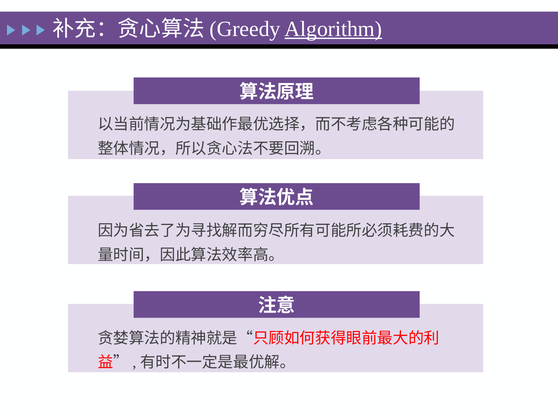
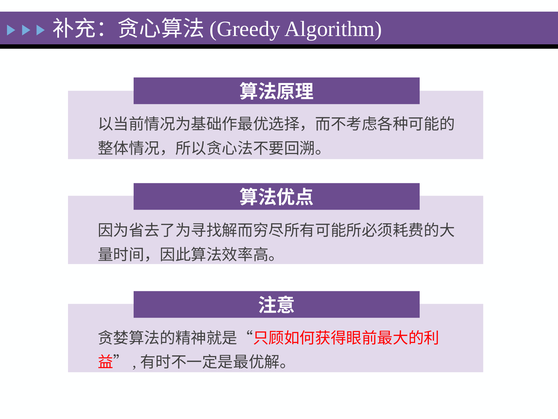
Algorithm underline: present -> none
